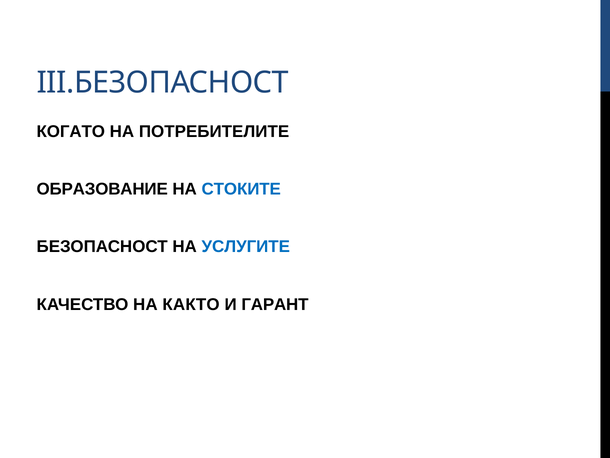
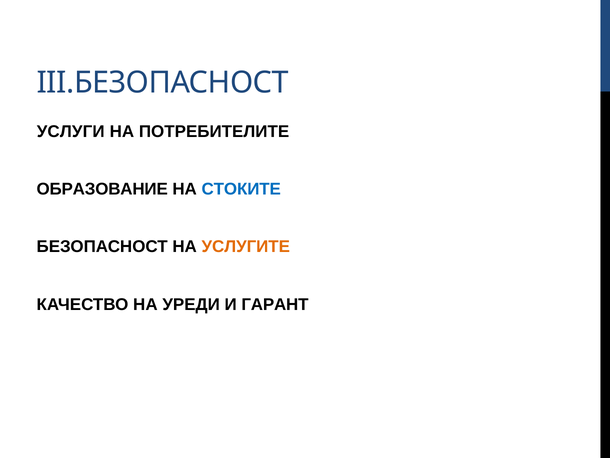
КОГАТО: КОГАТО -> УСЛУГИ
УСЛУГИТЕ colour: blue -> orange
КАКТО: КАКТО -> УРЕДИ
